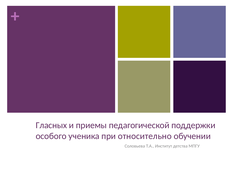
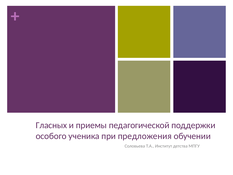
относительно: относительно -> предложения
